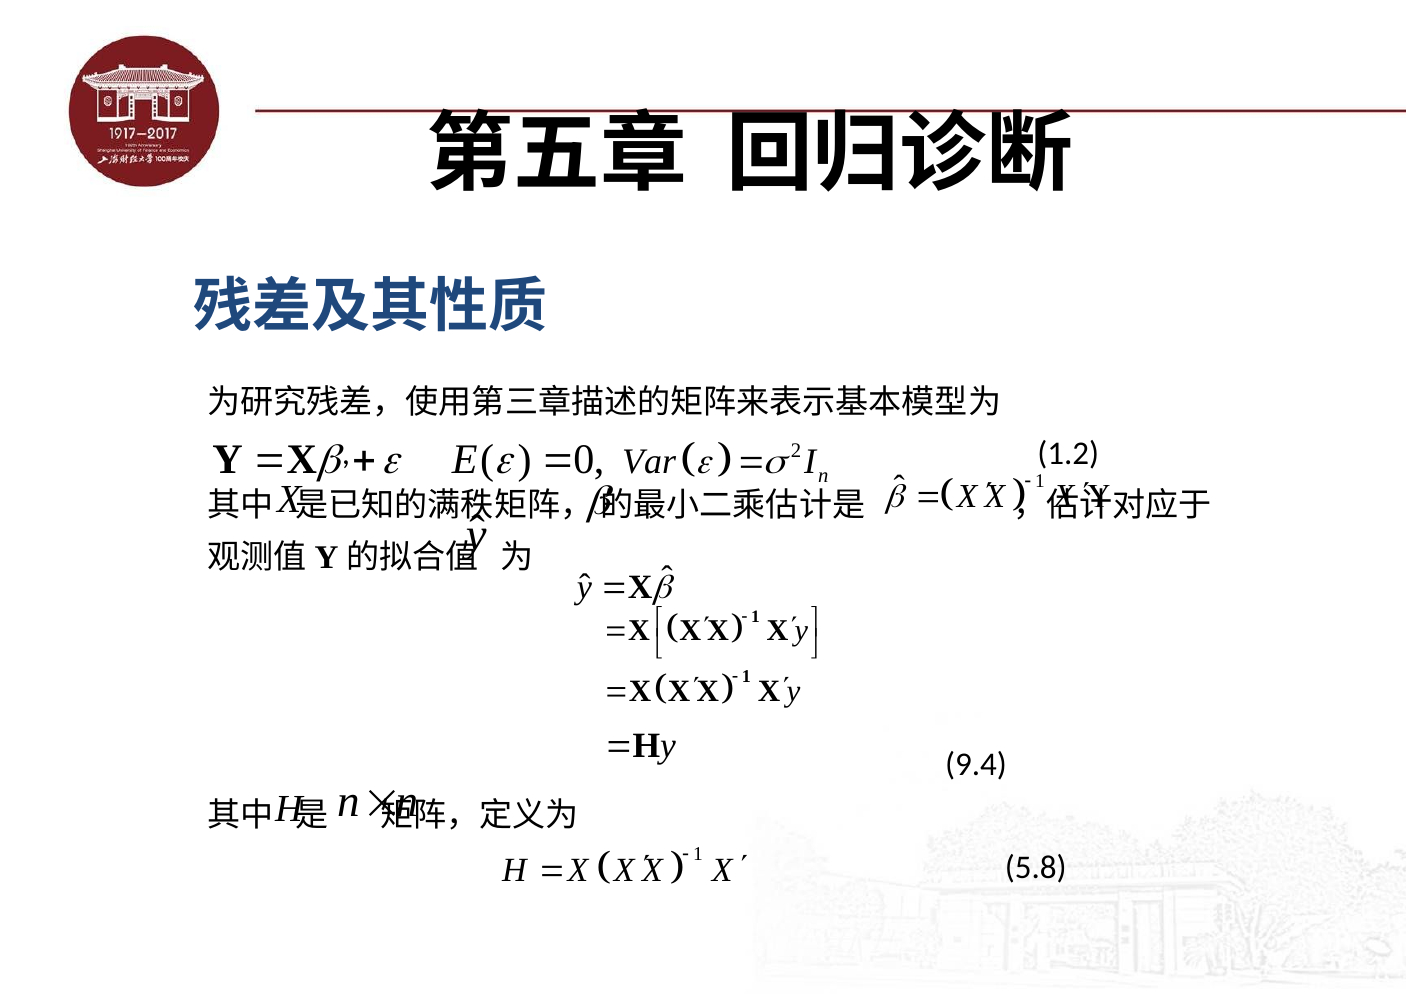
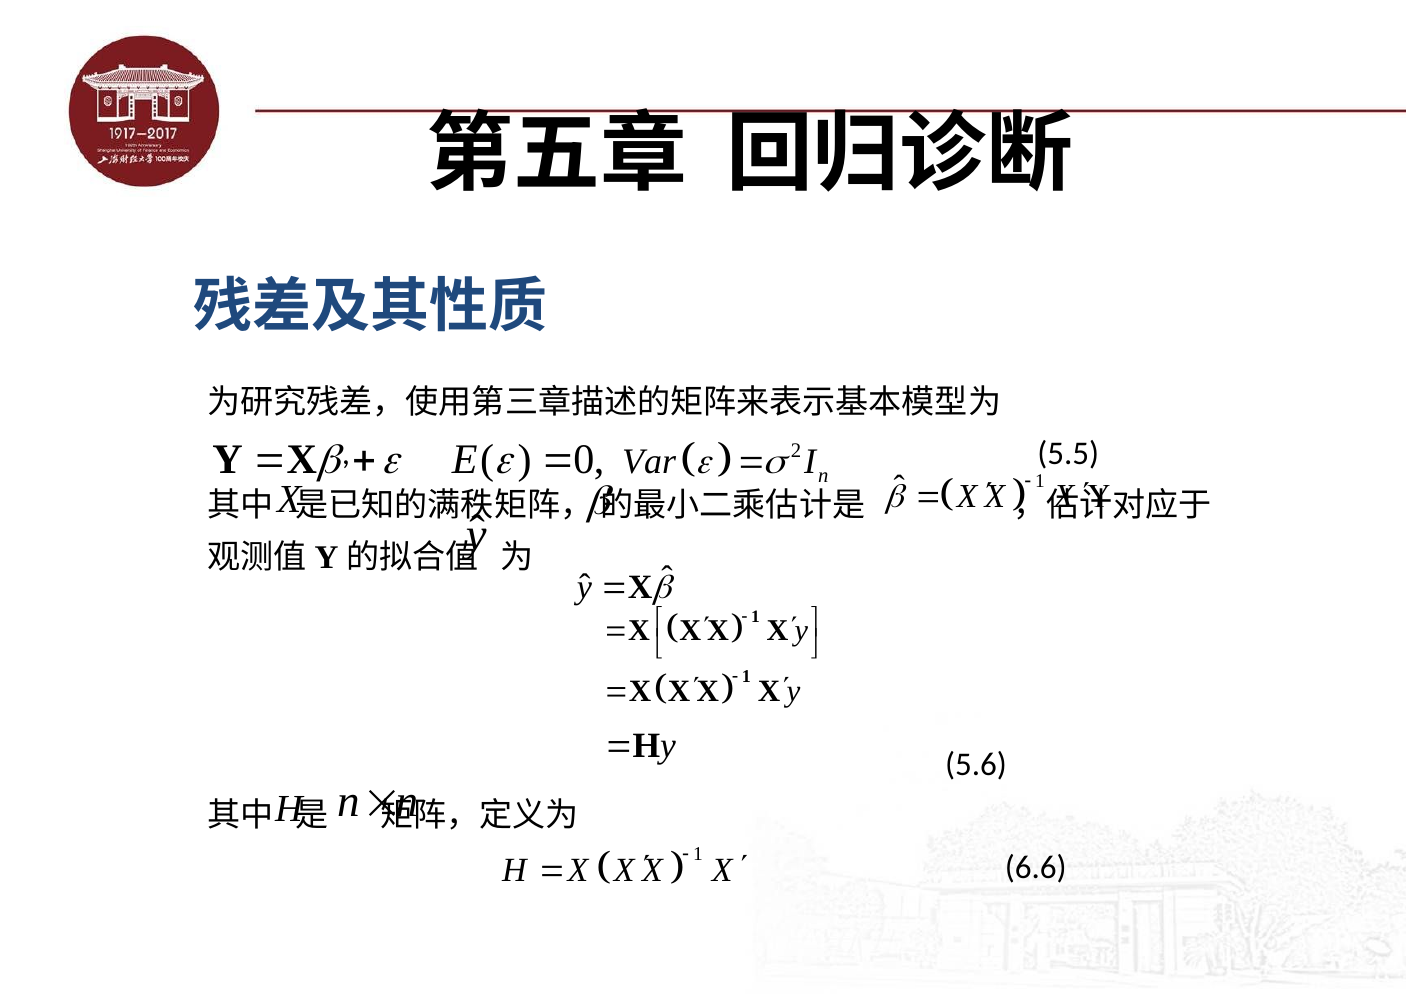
1.2: 1.2 -> 5.5
9.4: 9.4 -> 5.6
5.8: 5.8 -> 6.6
